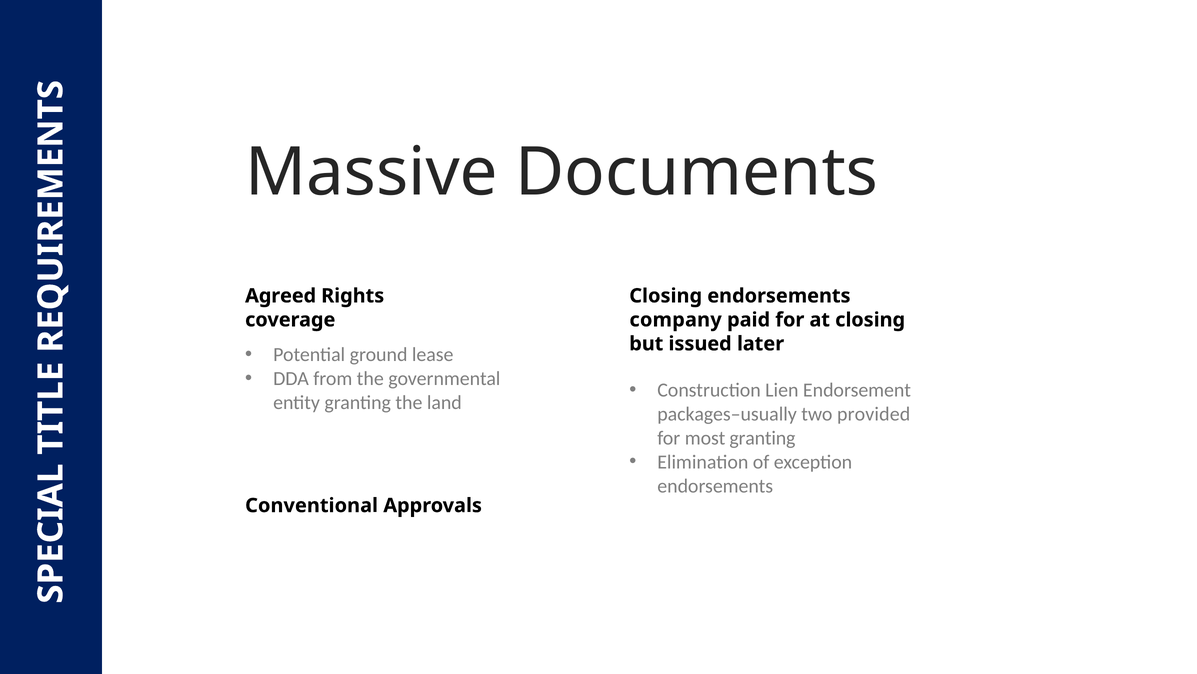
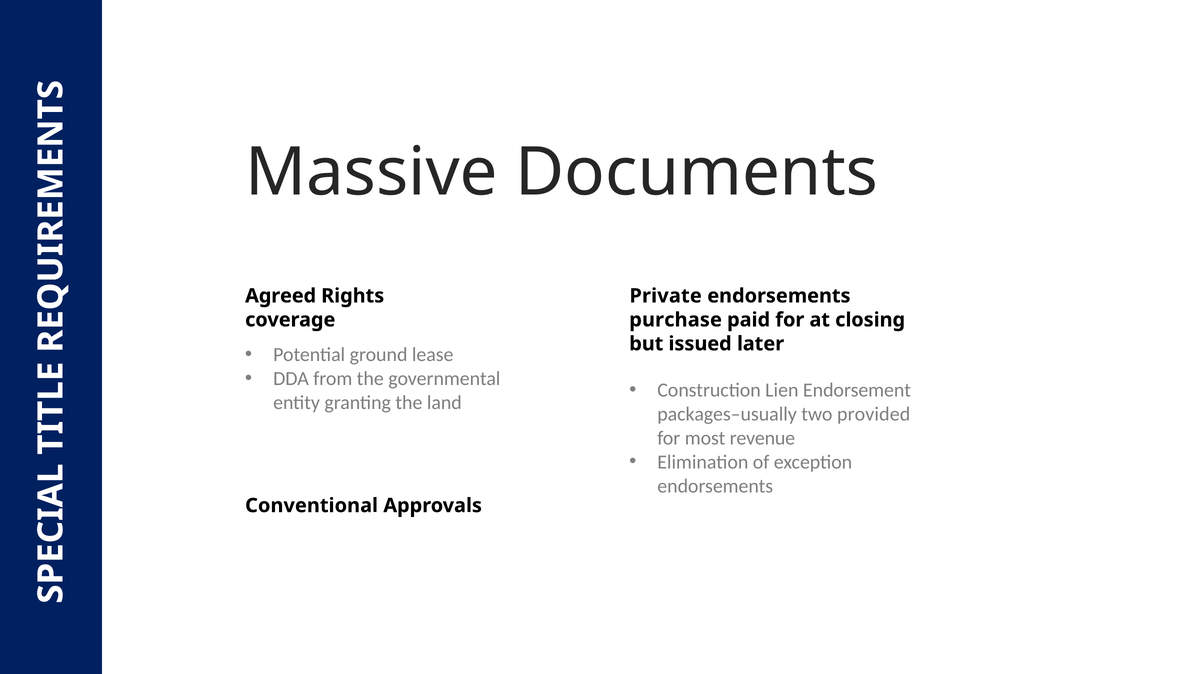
Closing at (666, 296): Closing -> Private
company: company -> purchase
most granting: granting -> revenue
